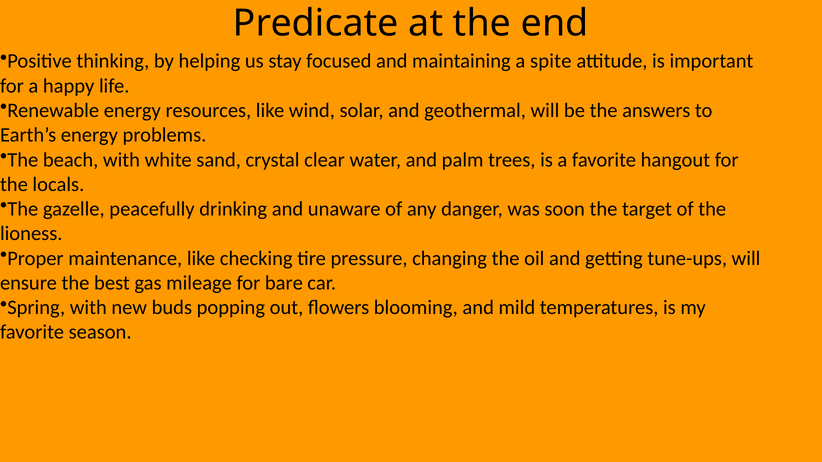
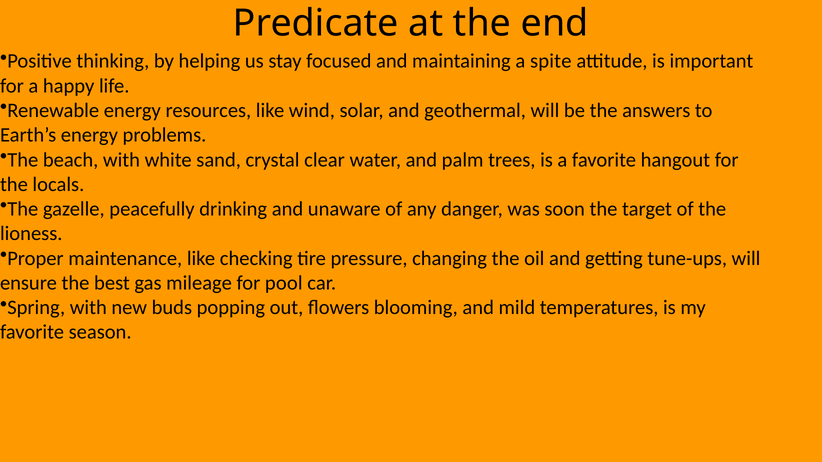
bare: bare -> pool
